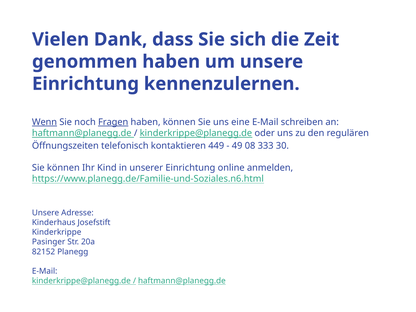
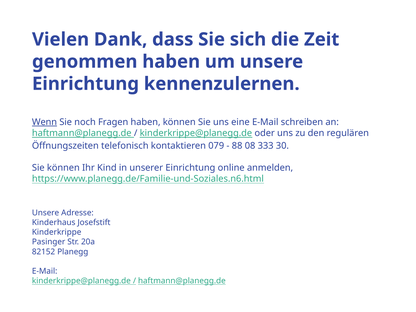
Fragen underline: present -> none
449: 449 -> 079
49: 49 -> 88
